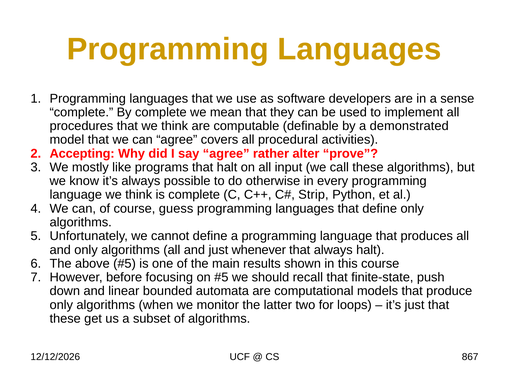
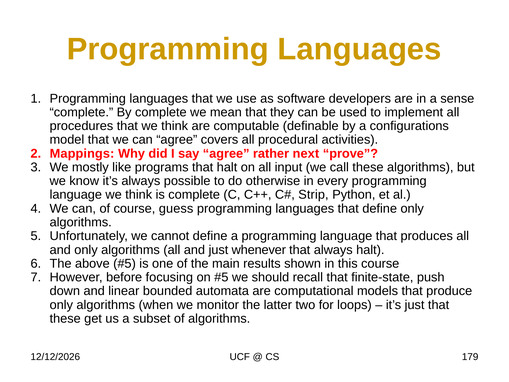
demonstrated: demonstrated -> configurations
Accepting: Accepting -> Mappings
alter: alter -> next
867: 867 -> 179
